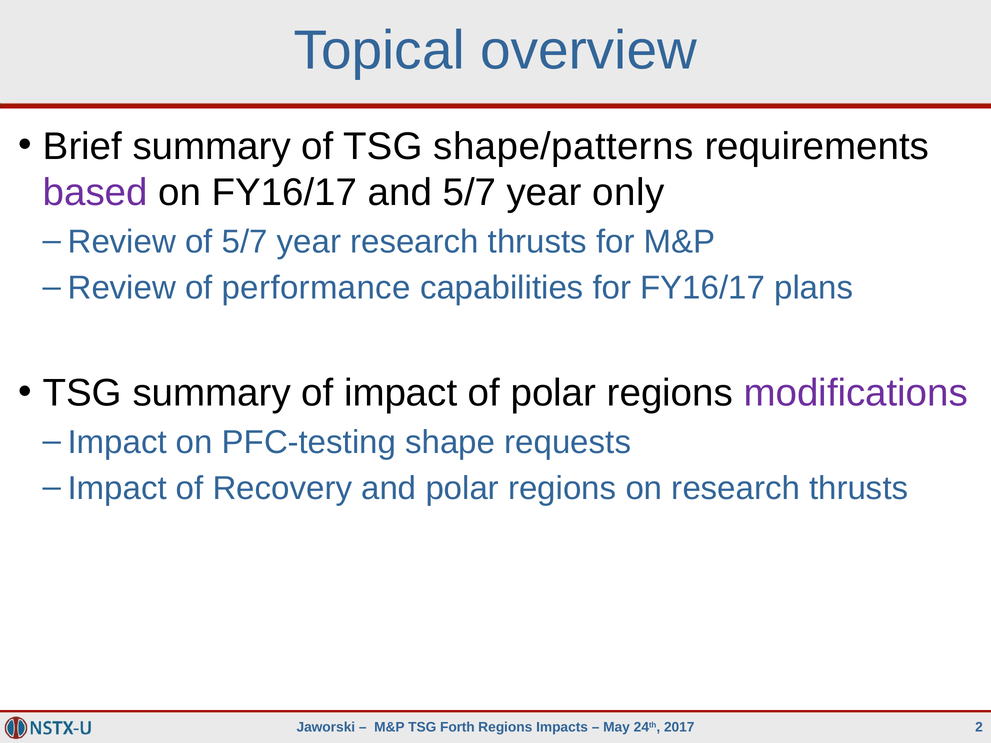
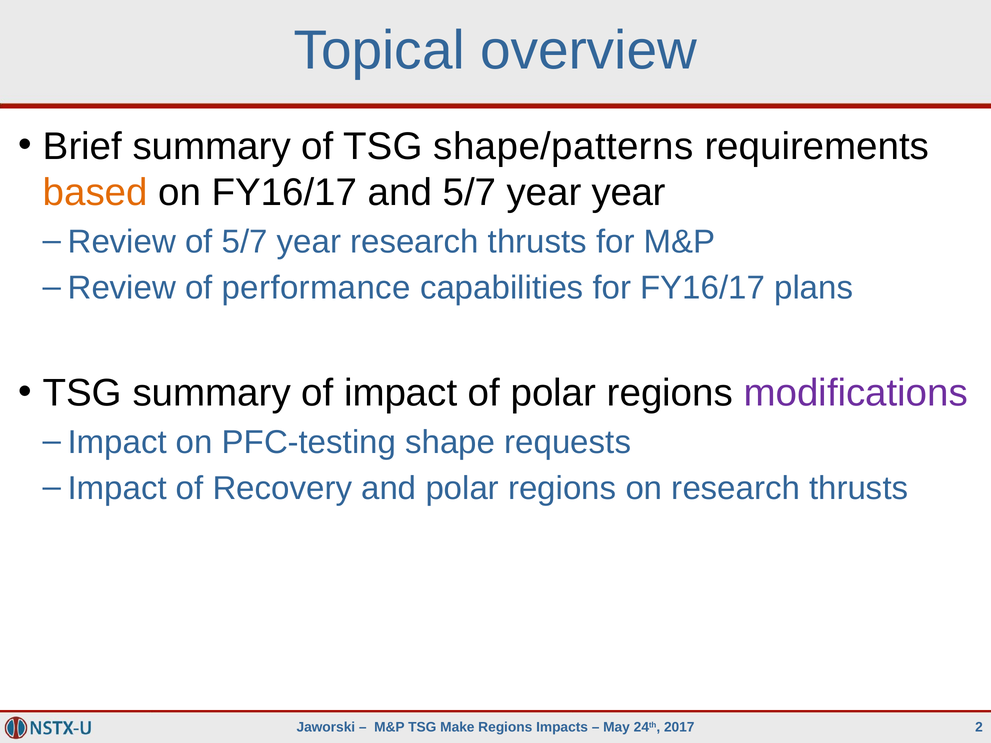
based colour: purple -> orange
year only: only -> year
Forth: Forth -> Make
